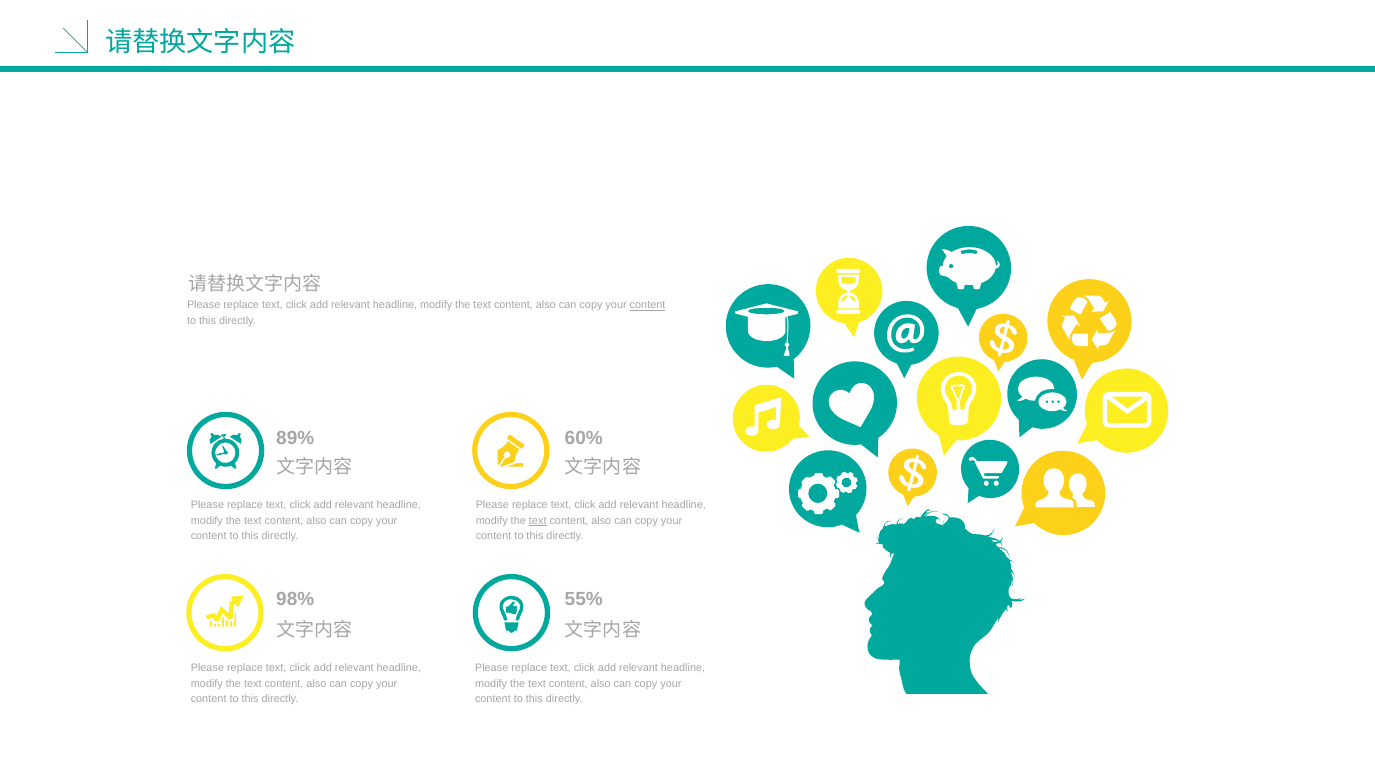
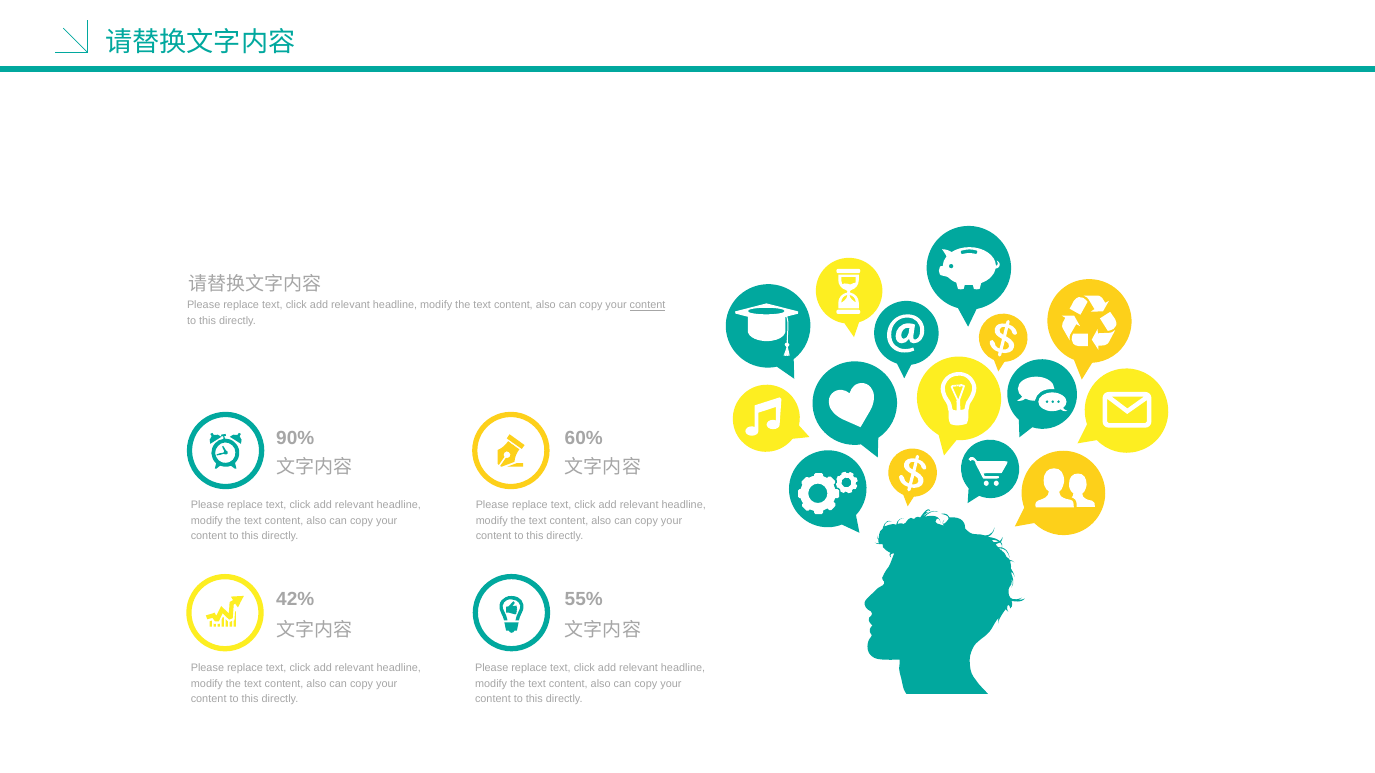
89%: 89% -> 90%
text at (538, 521) underline: present -> none
98%: 98% -> 42%
